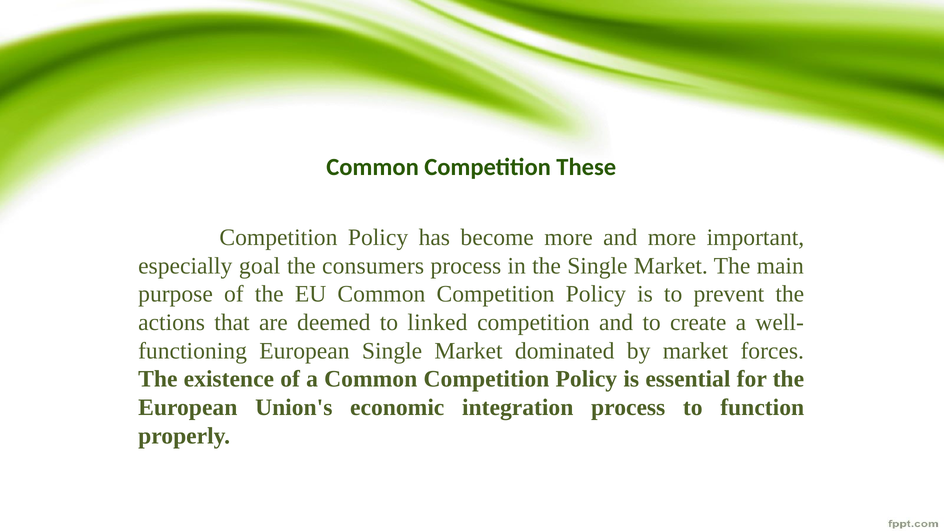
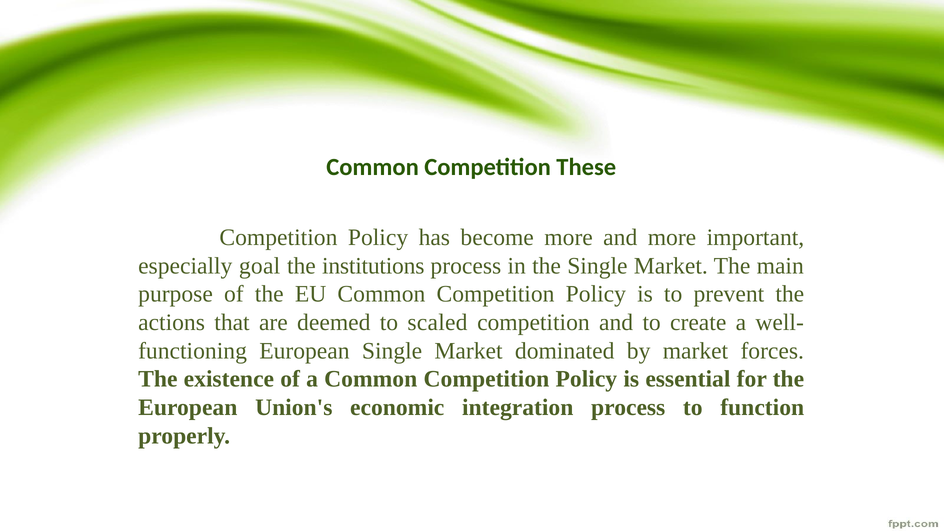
consumers: consumers -> institutions
linked: linked -> scaled
